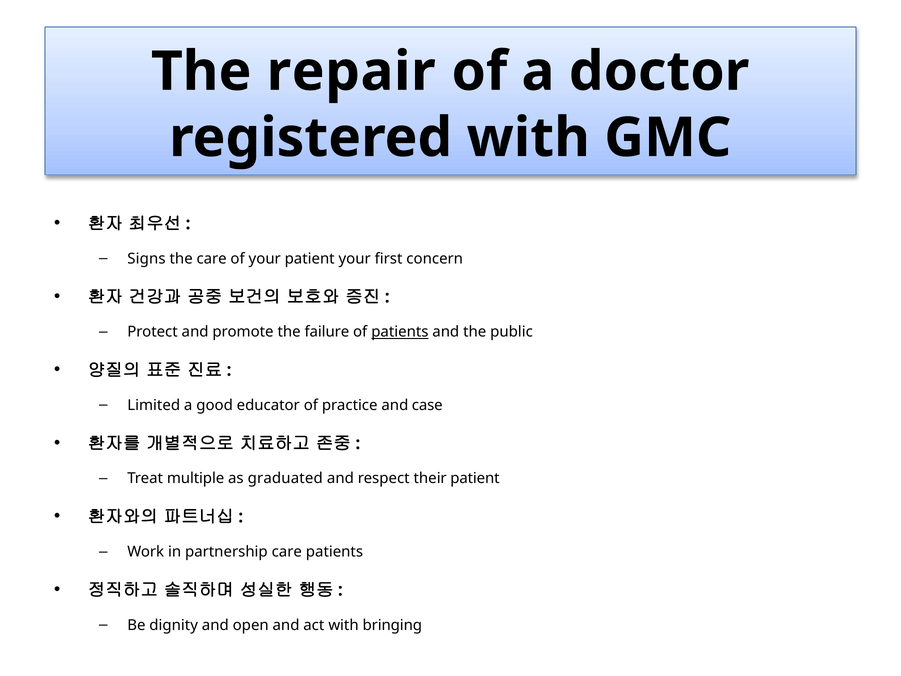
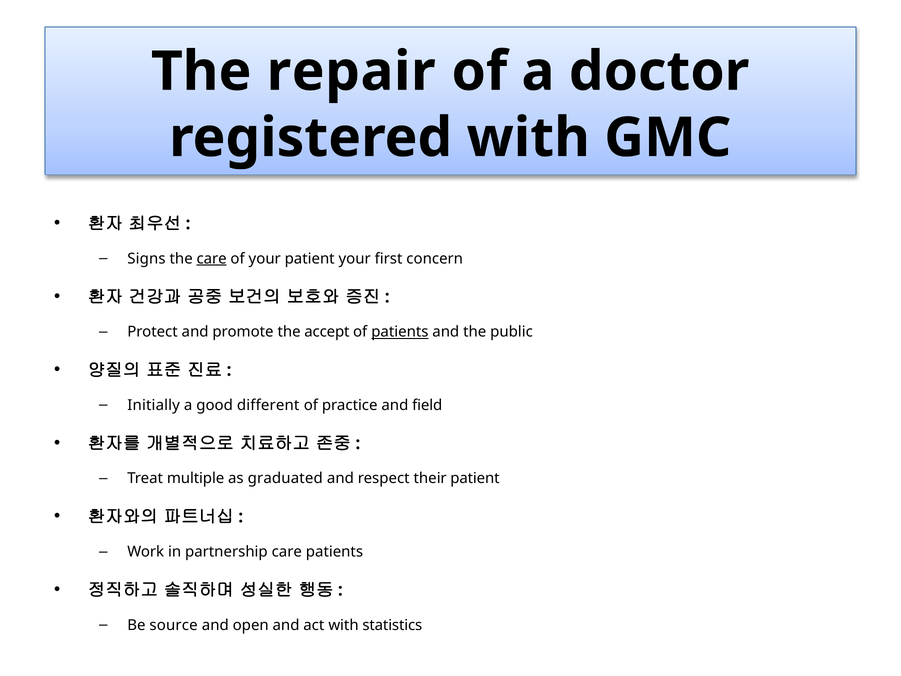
care at (212, 259) underline: none -> present
failure: failure -> accept
Limited: Limited -> Initially
educator: educator -> different
case: case -> field
dignity: dignity -> source
bringing: bringing -> statistics
